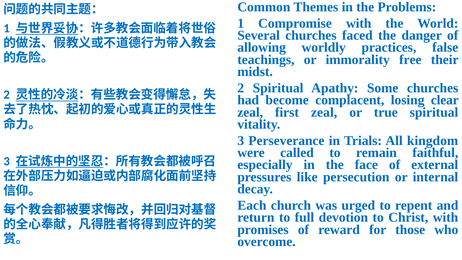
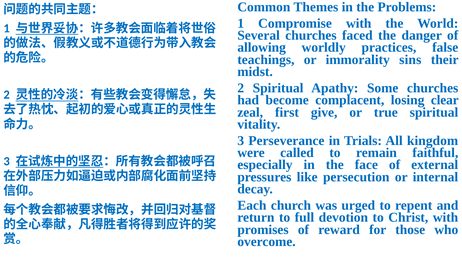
free: free -> sins
first zeal: zeal -> give
